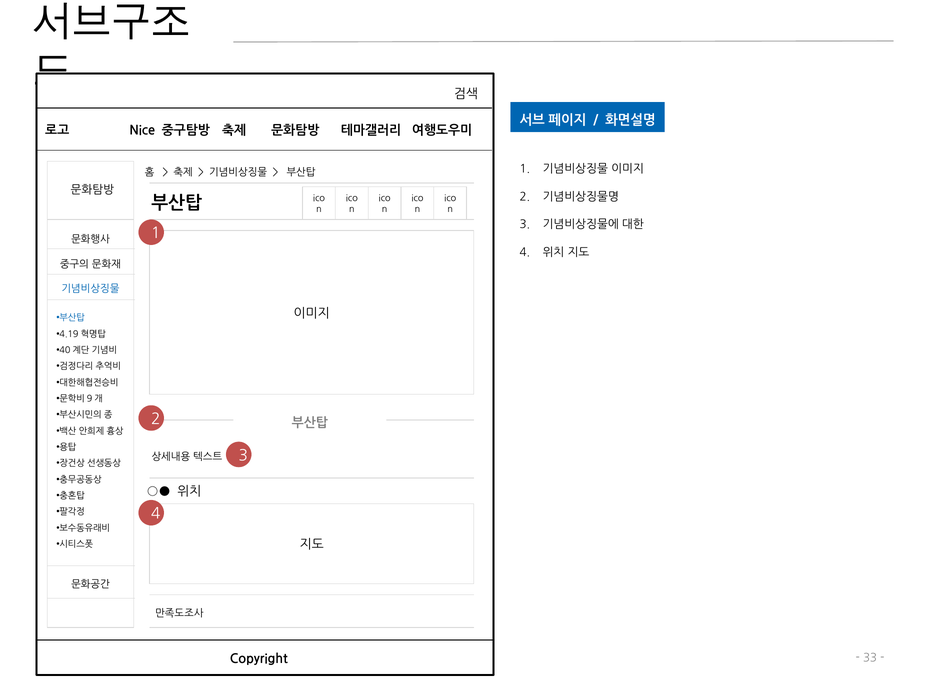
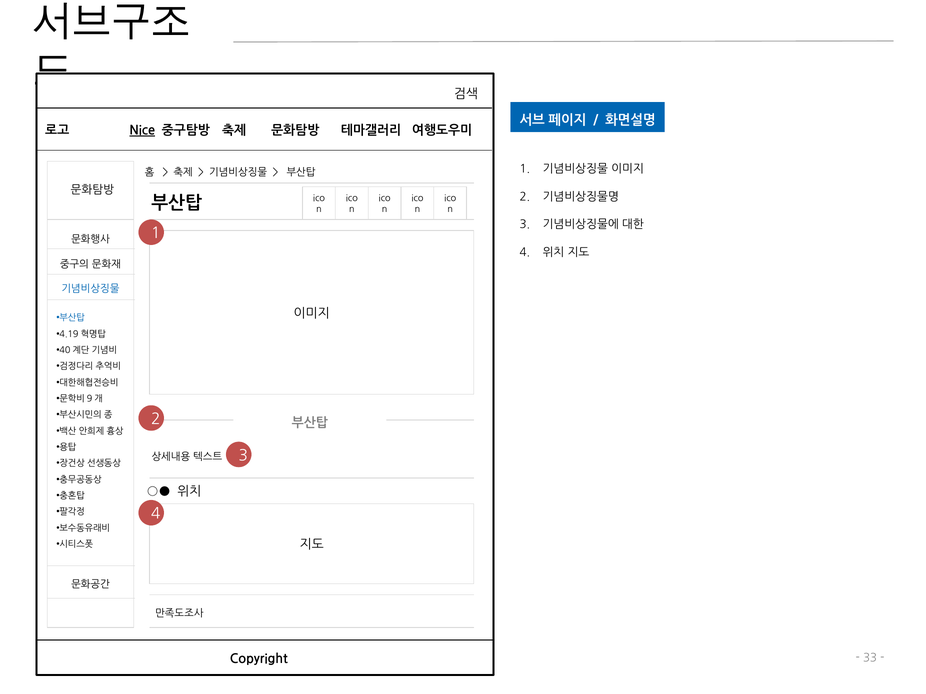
Nice underline: none -> present
